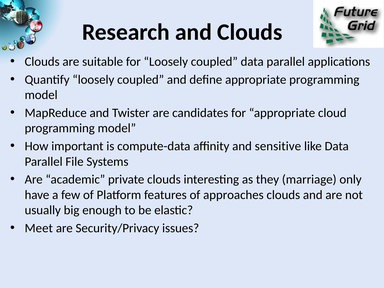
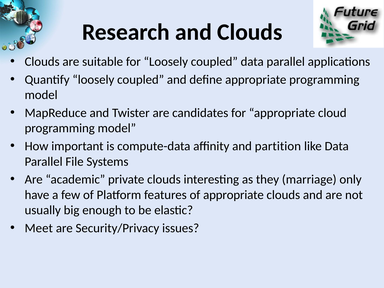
sensitive: sensitive -> partition
of approaches: approaches -> appropriate
